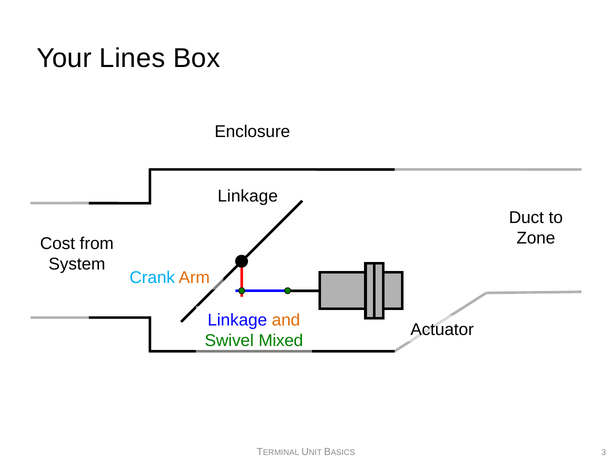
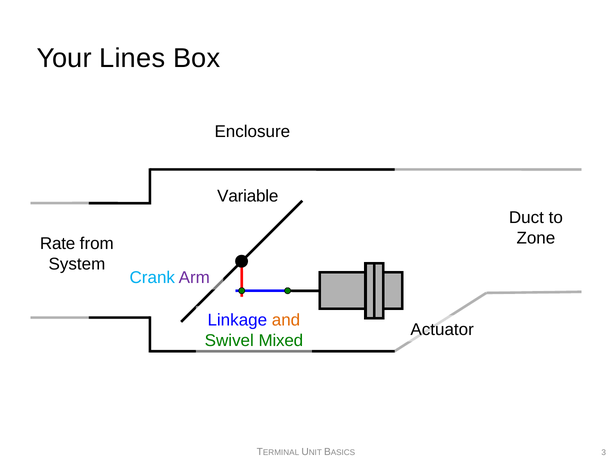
Linkage at (248, 196): Linkage -> Variable
Cost: Cost -> Rate
Arm colour: orange -> purple
